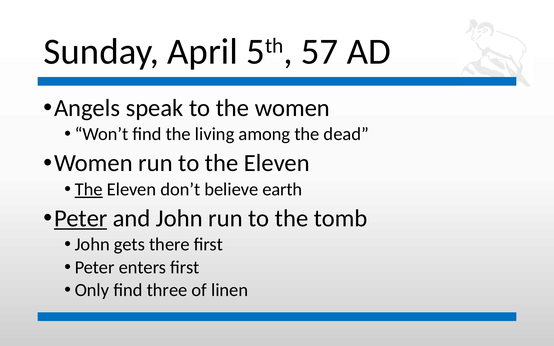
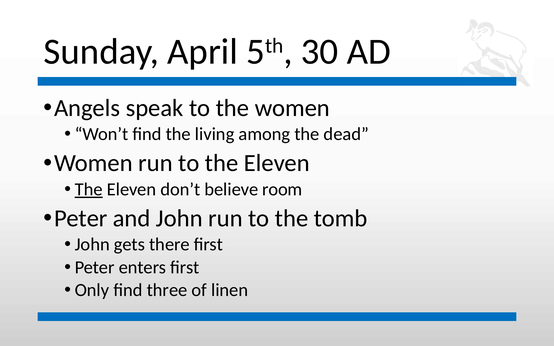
57: 57 -> 30
earth: earth -> room
Peter at (81, 219) underline: present -> none
